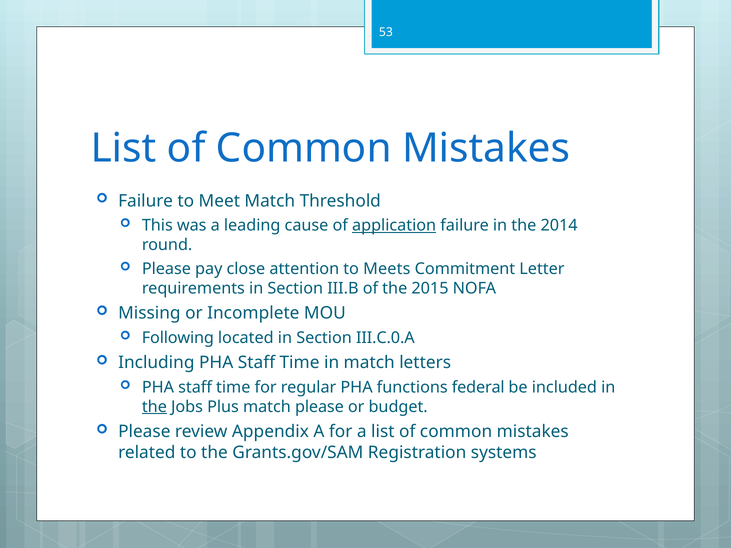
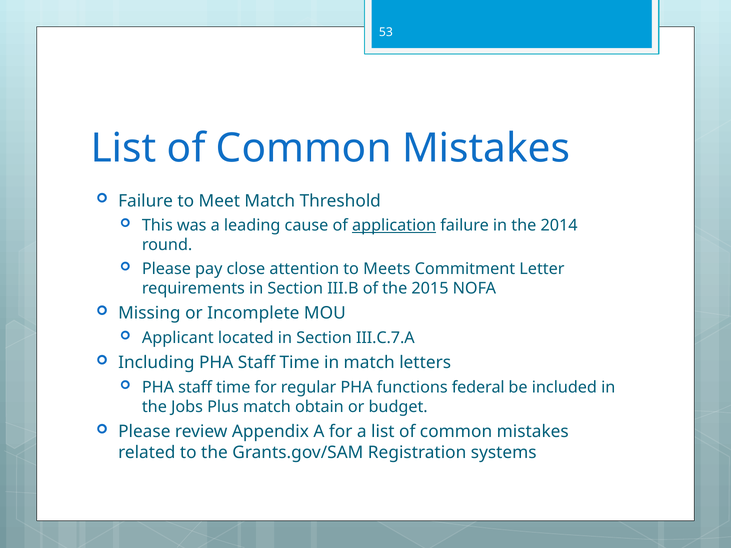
Following: Following -> Applicant
III.C.0.A: III.C.0.A -> III.C.7.A
the at (154, 407) underline: present -> none
match please: please -> obtain
